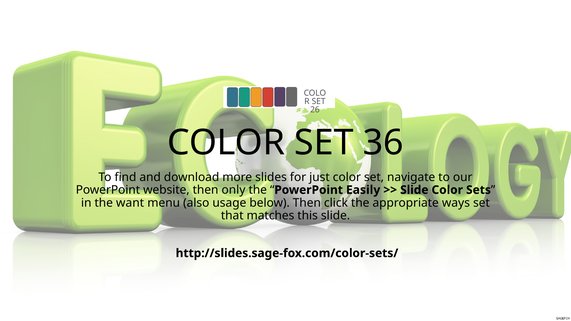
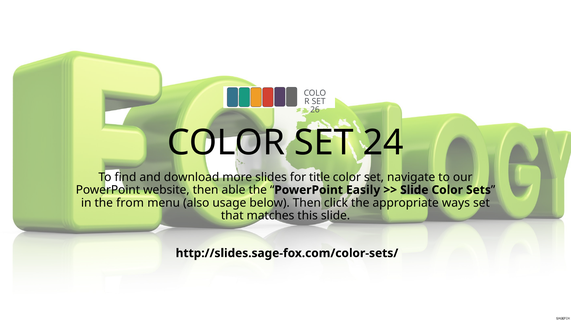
36: 36 -> 24
just: just -> title
only: only -> able
want: want -> from
